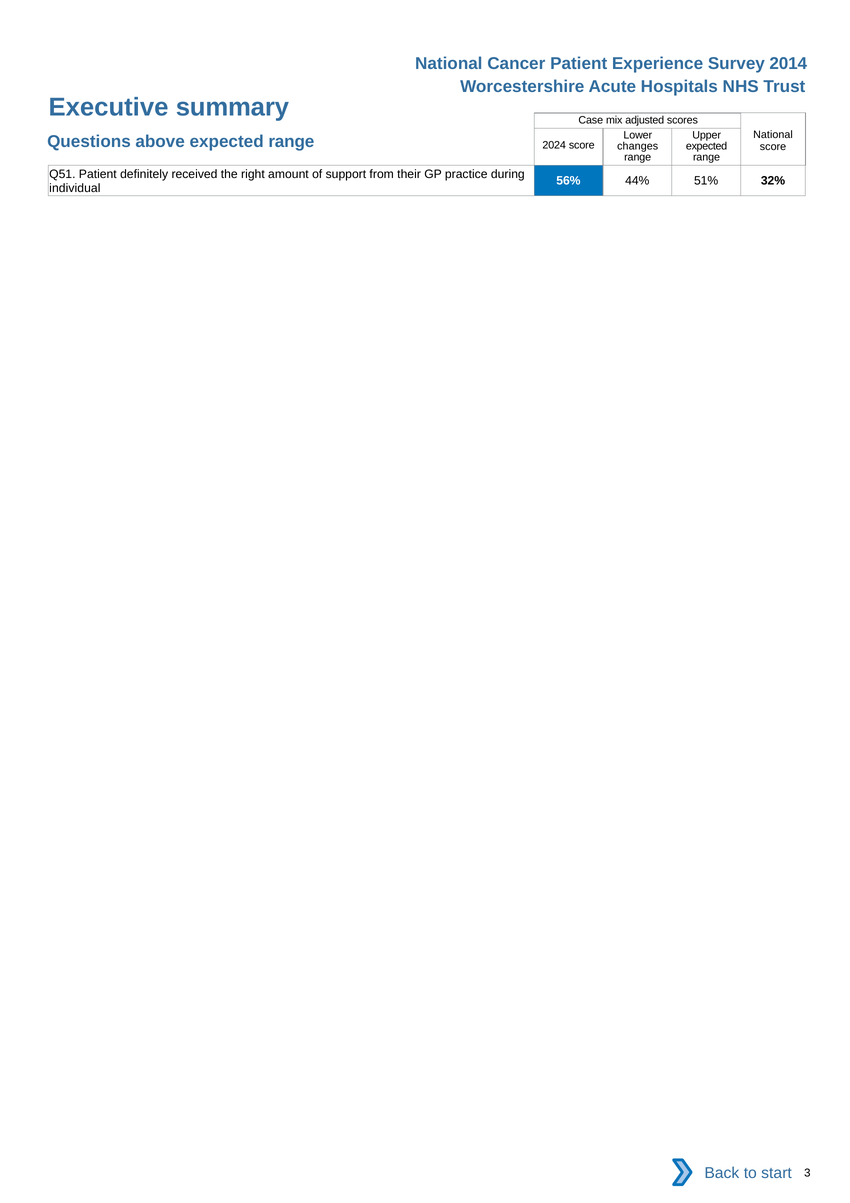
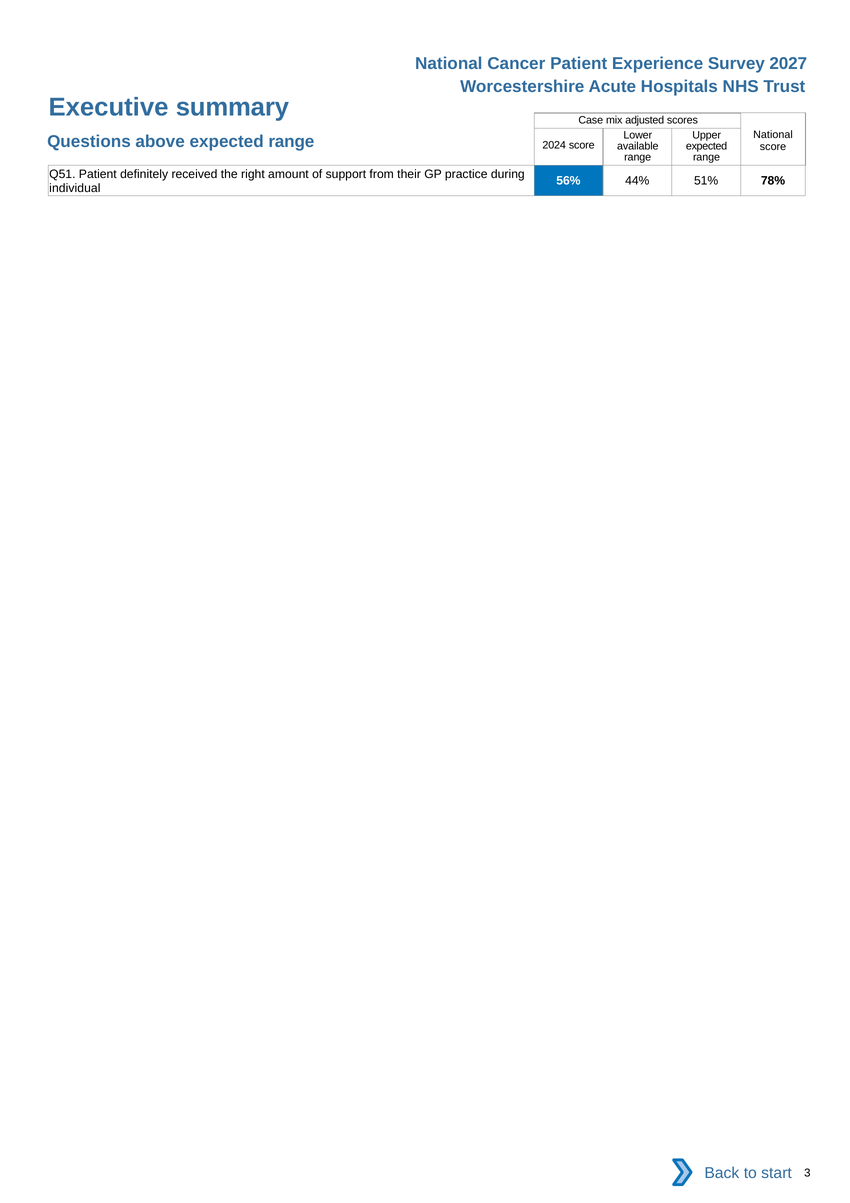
2014: 2014 -> 2027
changes: changes -> available
32%: 32% -> 78%
